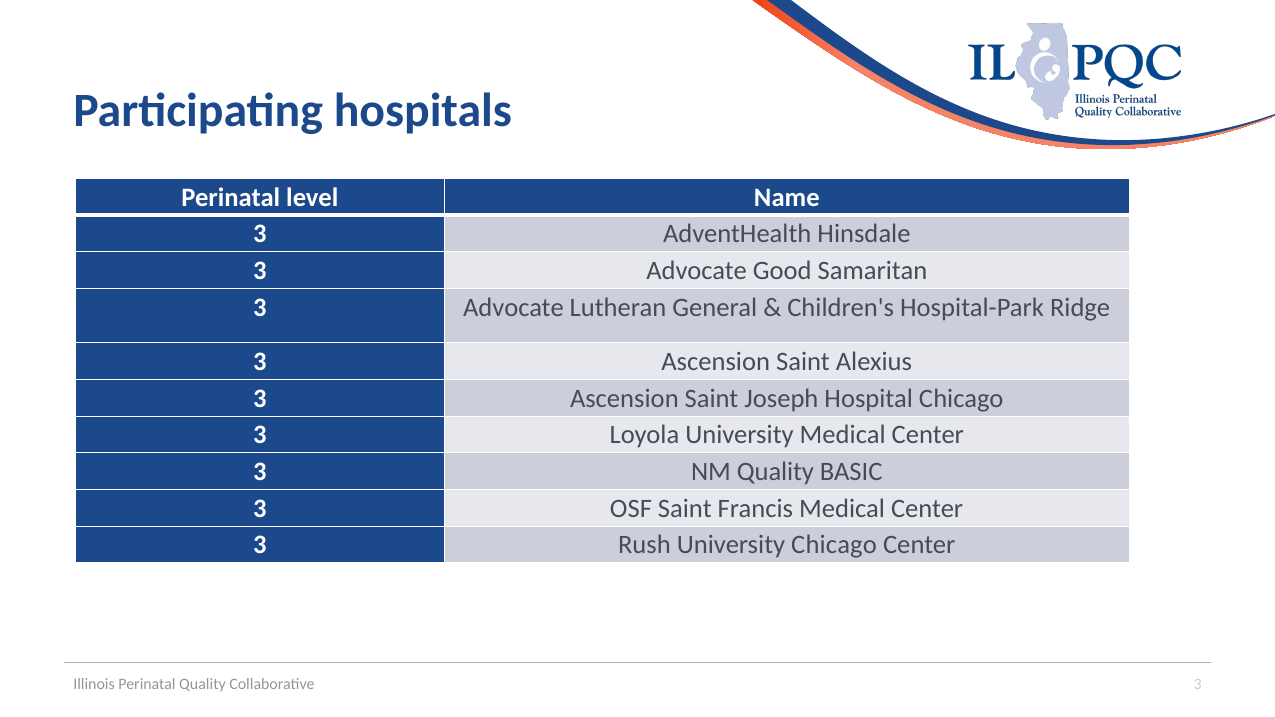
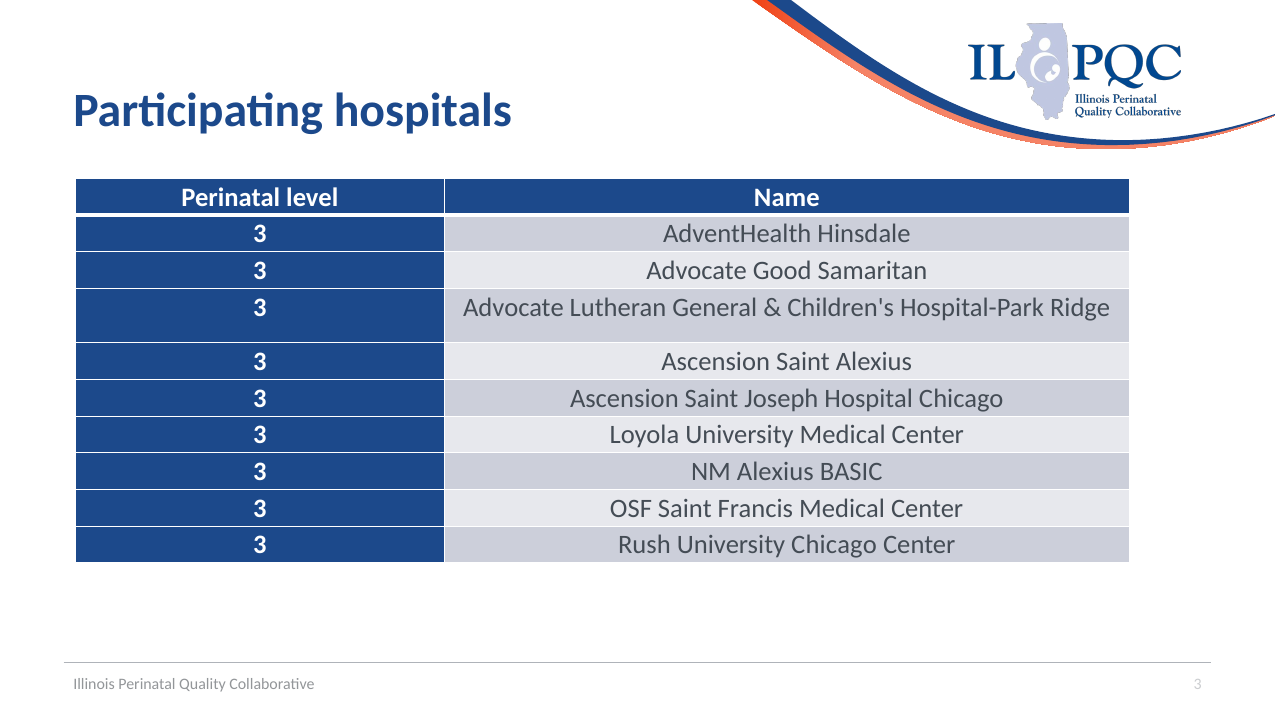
NM Quality: Quality -> Alexius
